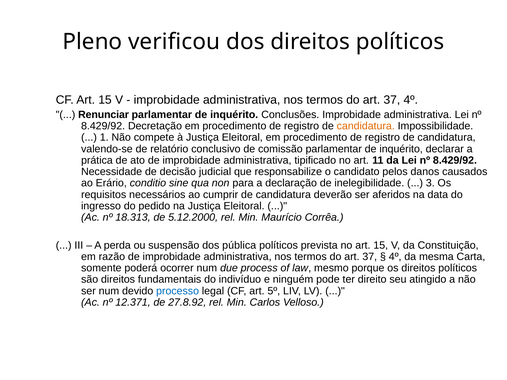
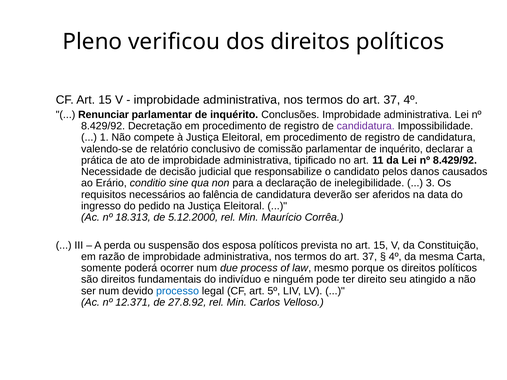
candidatura at (366, 126) colour: orange -> purple
cumprir: cumprir -> falência
pública: pública -> esposa
